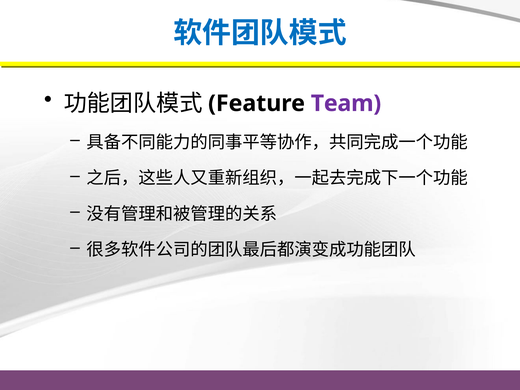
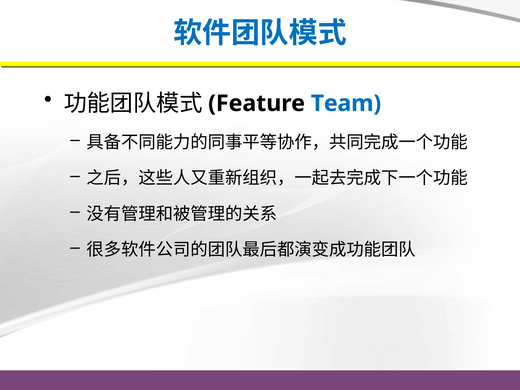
Team colour: purple -> blue
